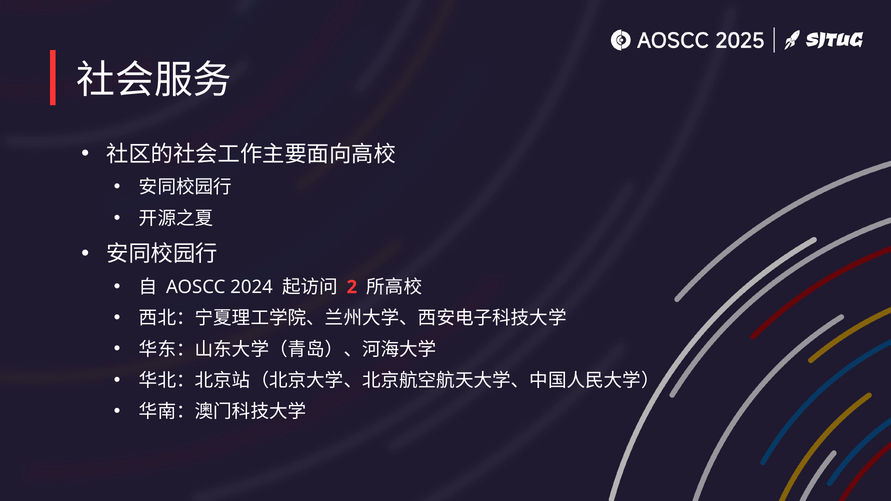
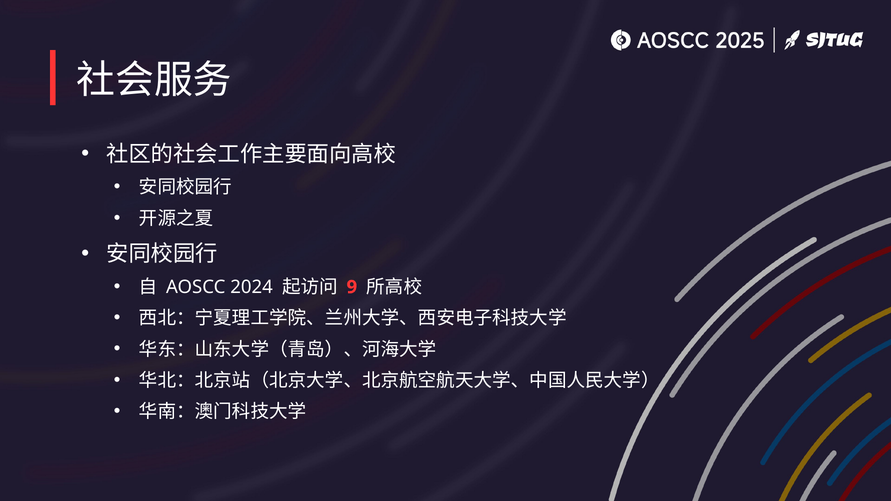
2: 2 -> 9
